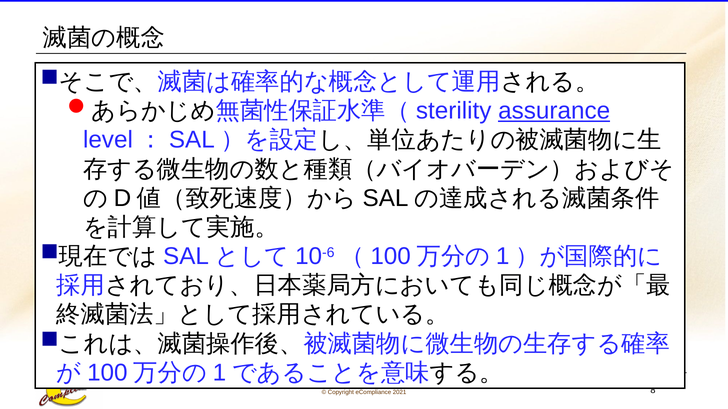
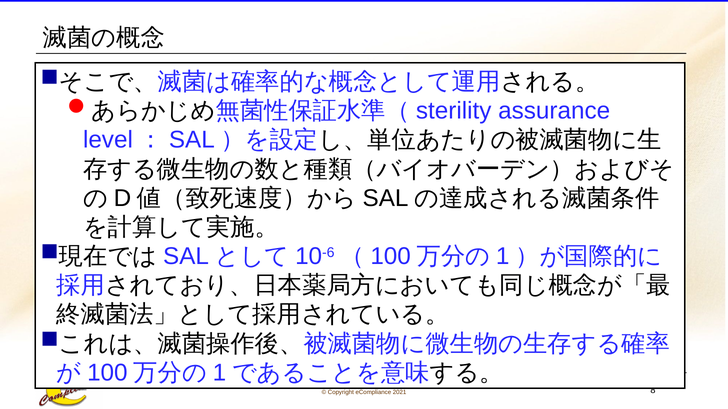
assurance underline: present -> none
